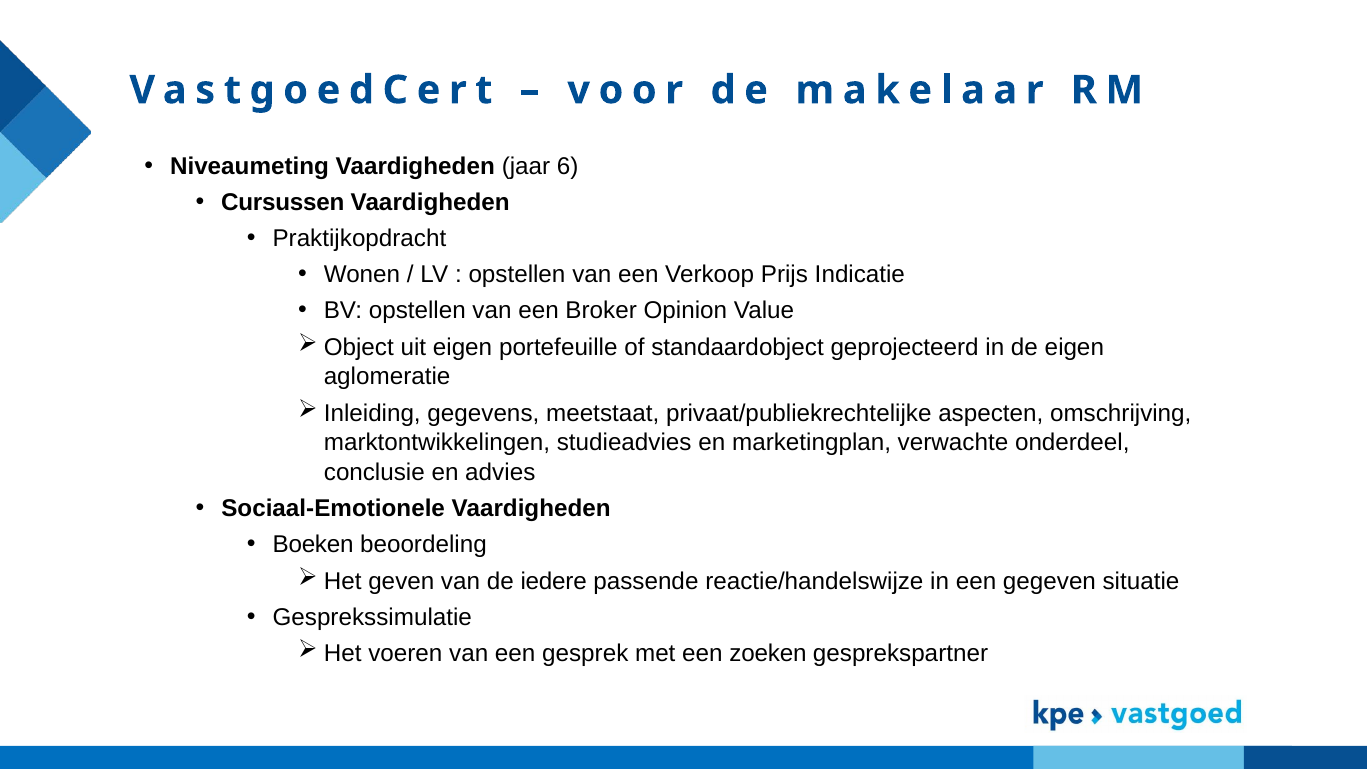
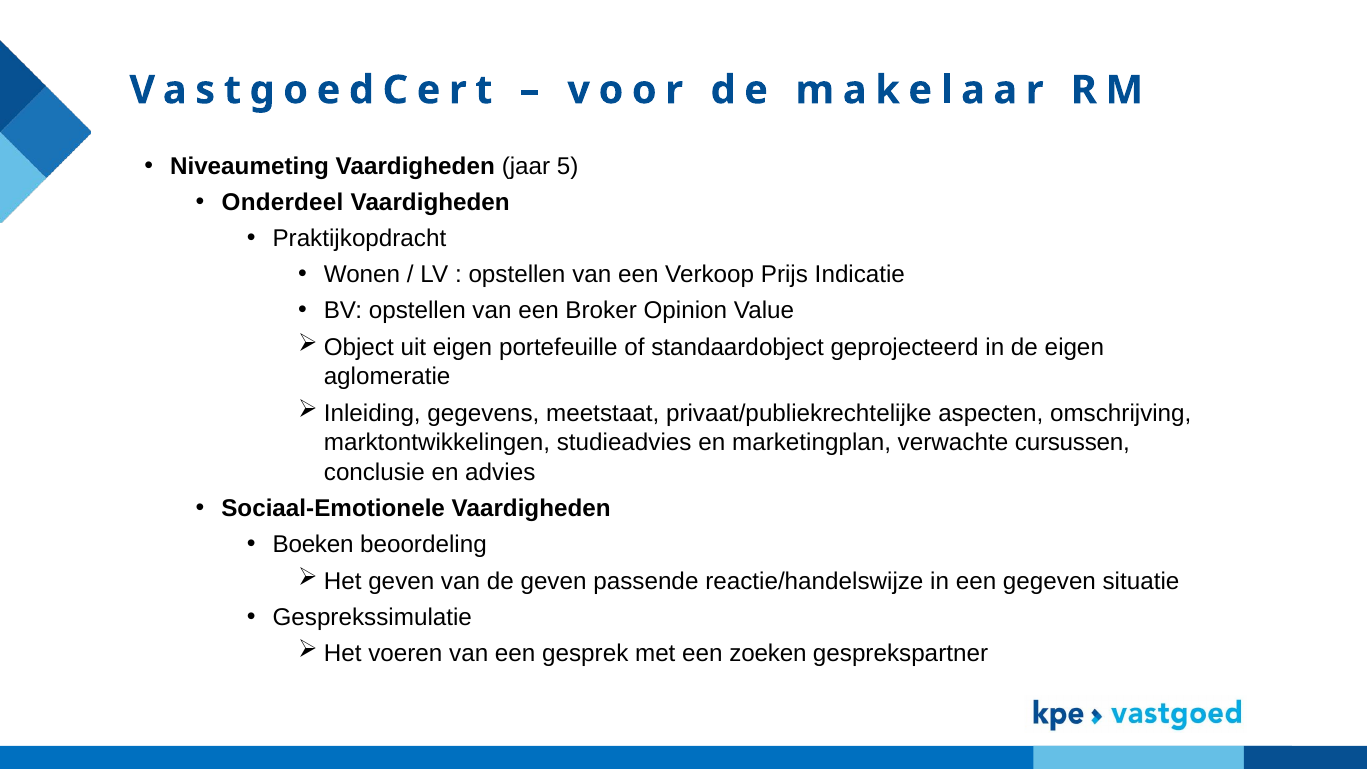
6: 6 -> 5
Cursussen: Cursussen -> Onderdeel
onderdeel: onderdeel -> cursussen
de iedere: iedere -> geven
